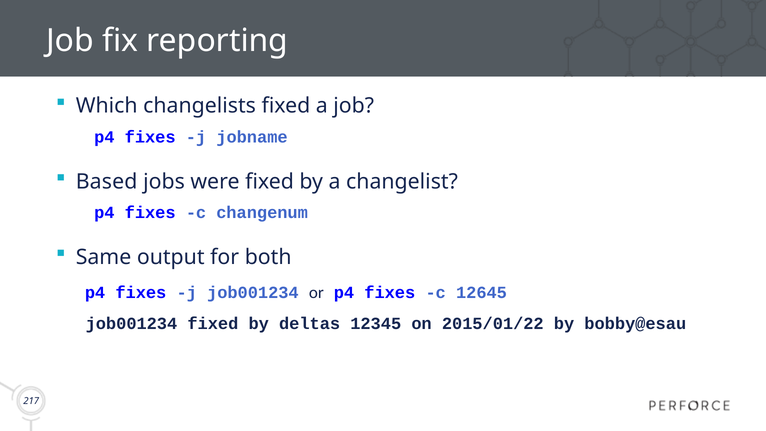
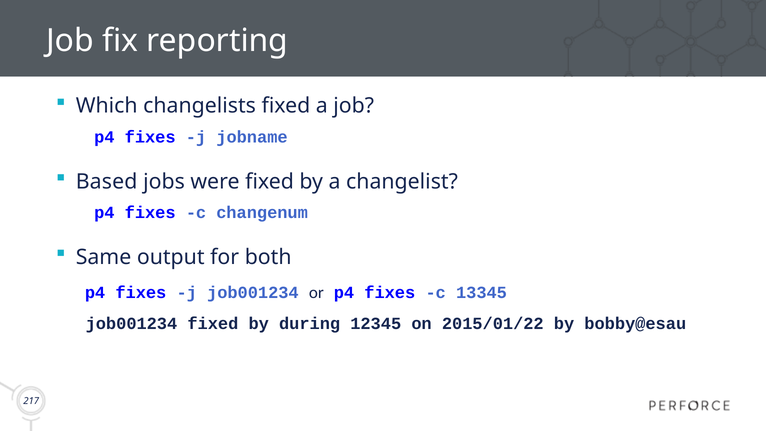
12645: 12645 -> 13345
deltas: deltas -> during
